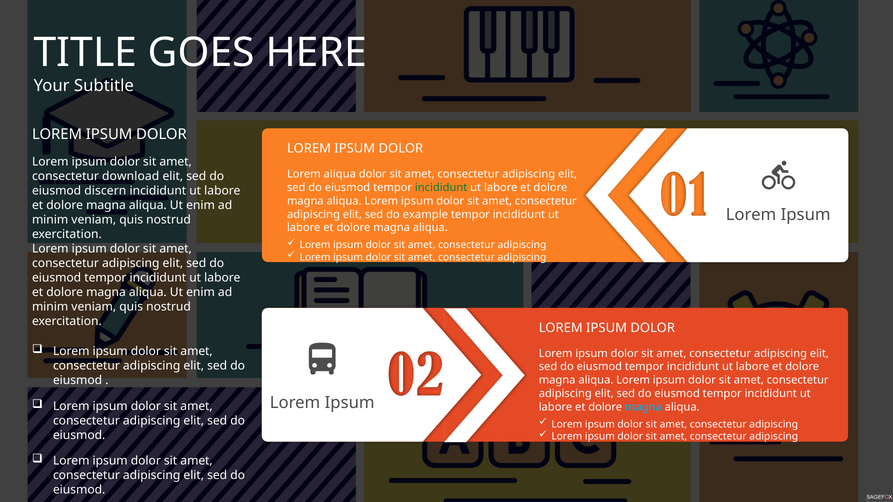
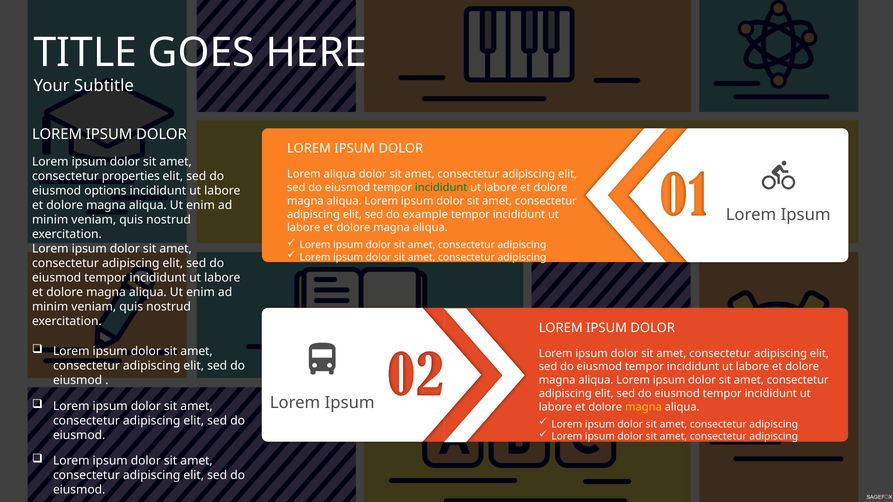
download: download -> properties
discern: discern -> options
magna at (643, 407) colour: light blue -> yellow
